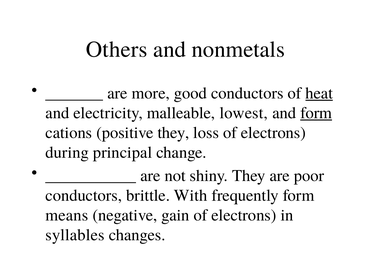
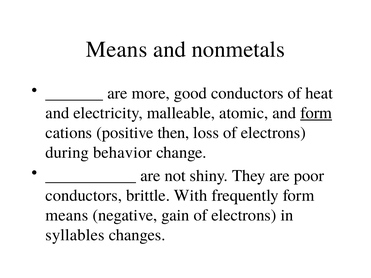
Others at (117, 49): Others -> Means
heat underline: present -> none
lowest: lowest -> atomic
positive they: they -> then
principal: principal -> behavior
